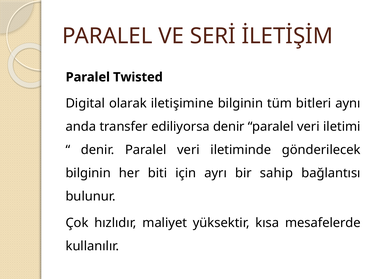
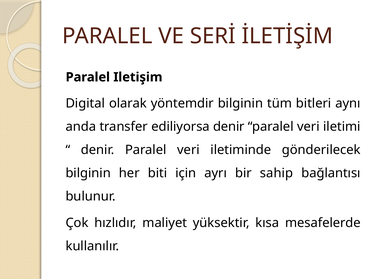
Twisted: Twisted -> Iletişim
iletişimine: iletişimine -> yöntemdir
